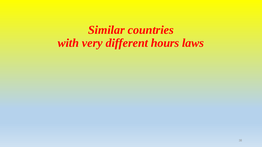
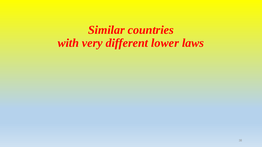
hours: hours -> lower
